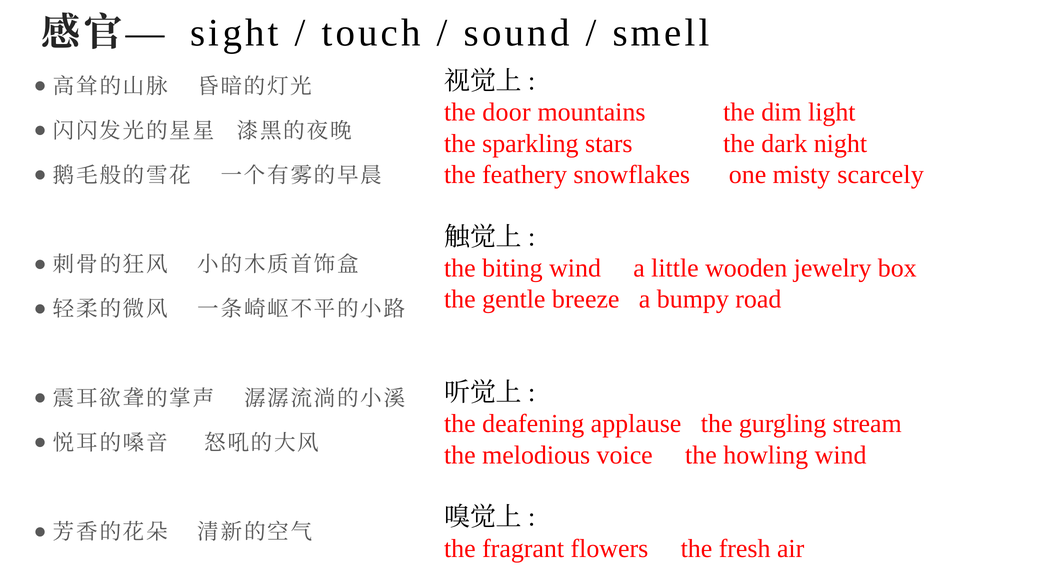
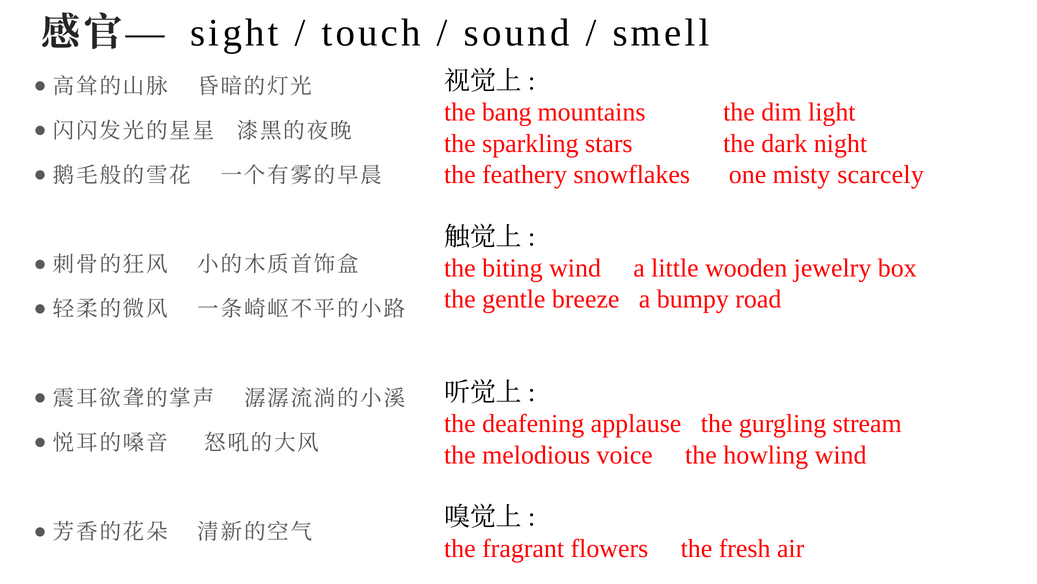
door: door -> bang
